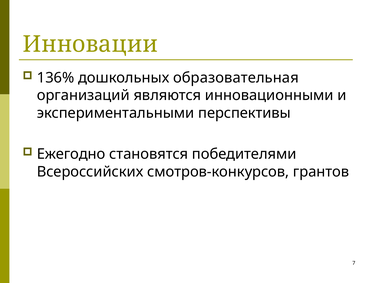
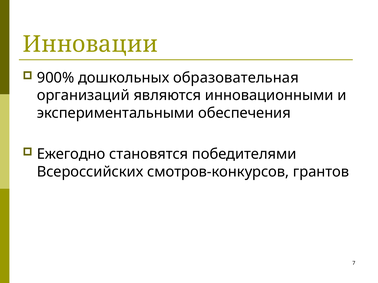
136%: 136% -> 900%
перспективы: перспективы -> обеспечения
